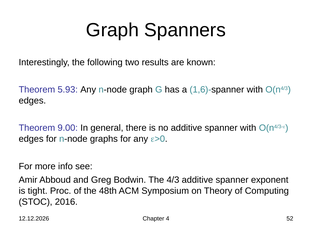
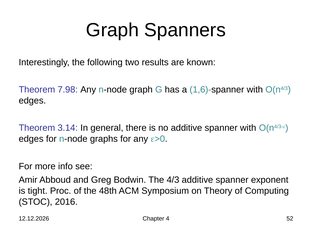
5.93: 5.93 -> 7.98
9.00: 9.00 -> 3.14
